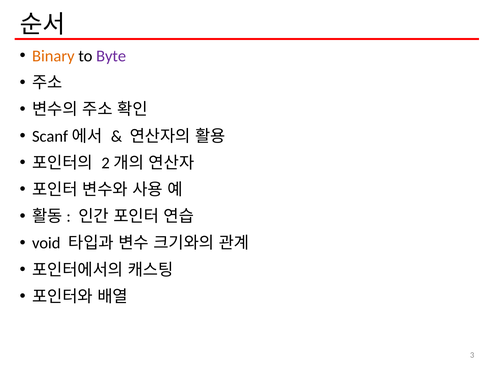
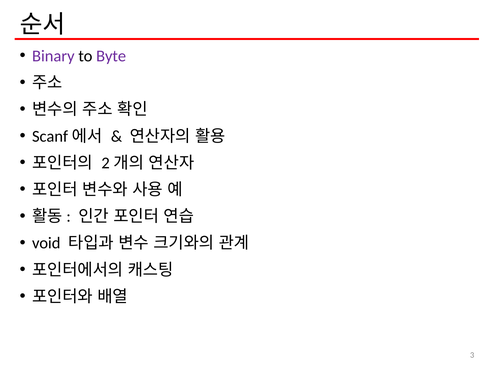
Binary colour: orange -> purple
